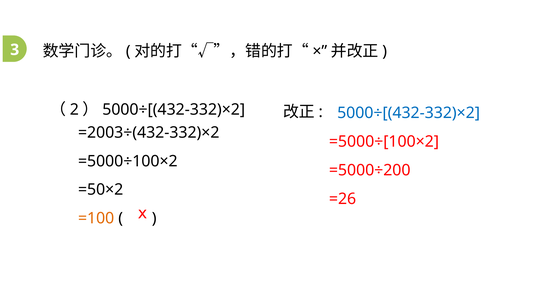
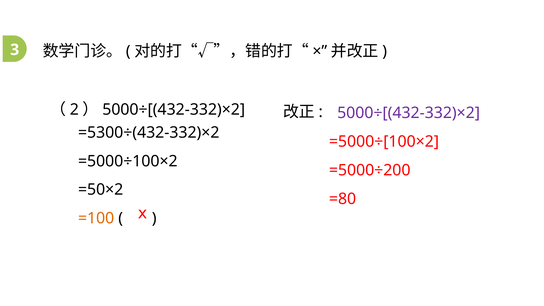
5000÷[(432-332)×2 at (409, 113) colour: blue -> purple
=2003÷(432-332)×2: =2003÷(432-332)×2 -> =5300÷(432-332)×2
=26: =26 -> =80
